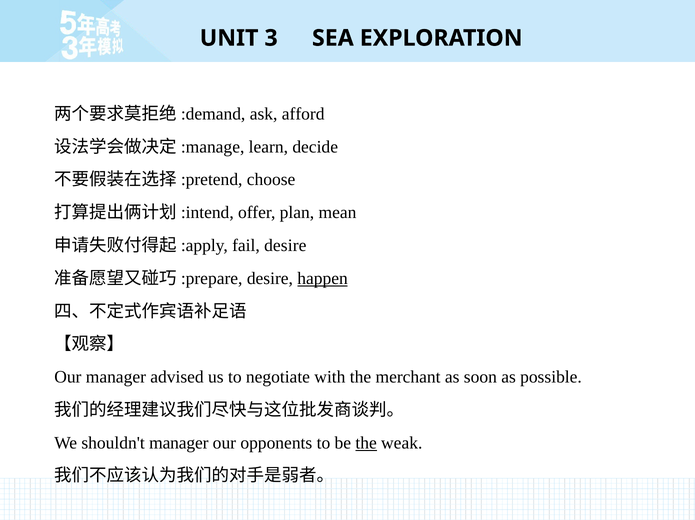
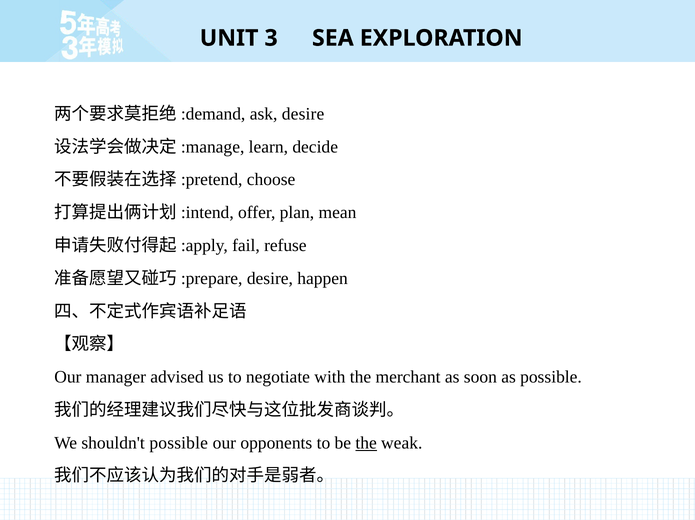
ask afford: afford -> desire
fail desire: desire -> refuse
happen underline: present -> none
shouldn't manager: manager -> possible
